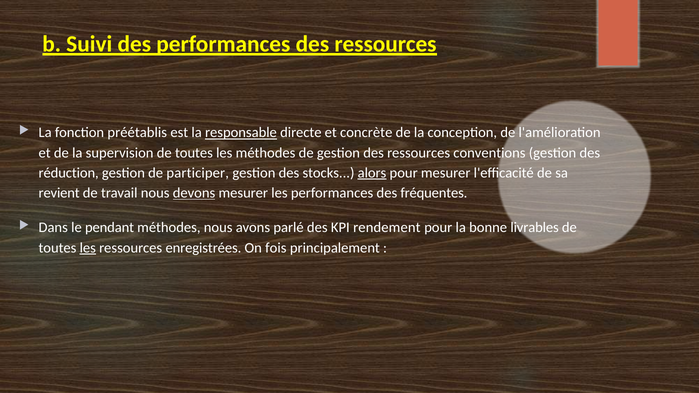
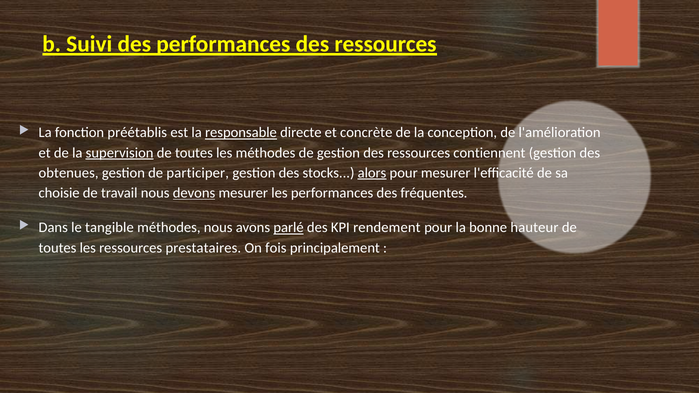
supervision underline: none -> present
conventions: conventions -> contiennent
réduction: réduction -> obtenues
revient: revient -> choisie
pendant: pendant -> tangible
parlé underline: none -> present
livrables: livrables -> hauteur
les at (88, 248) underline: present -> none
enregistrées: enregistrées -> prestataires
